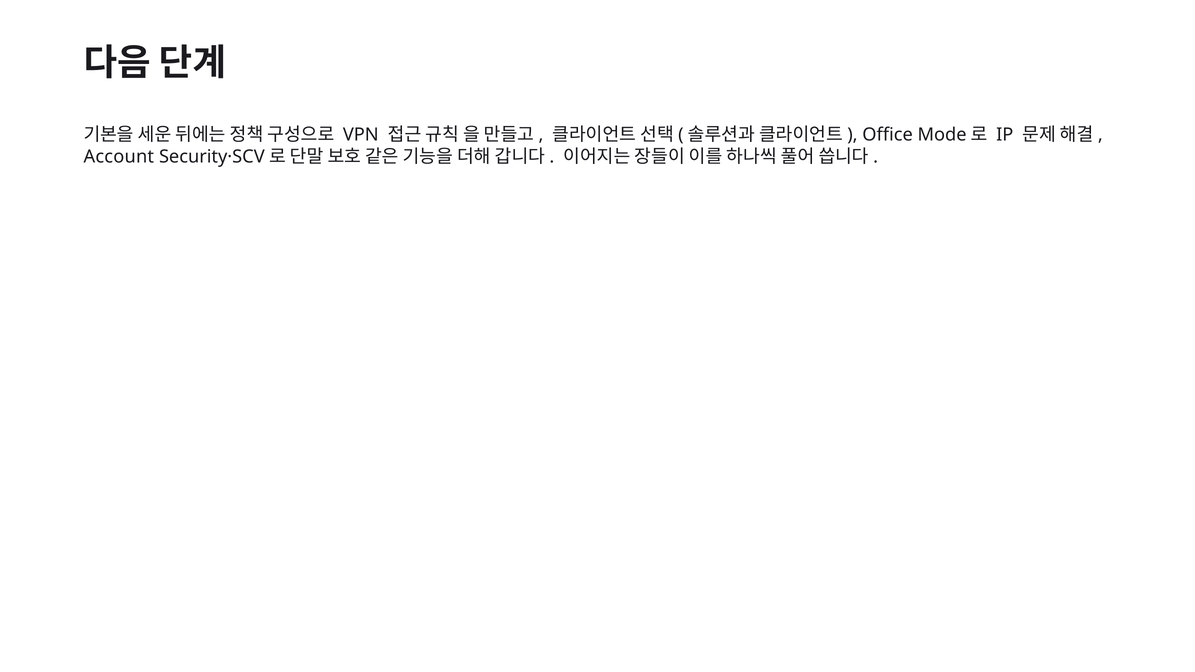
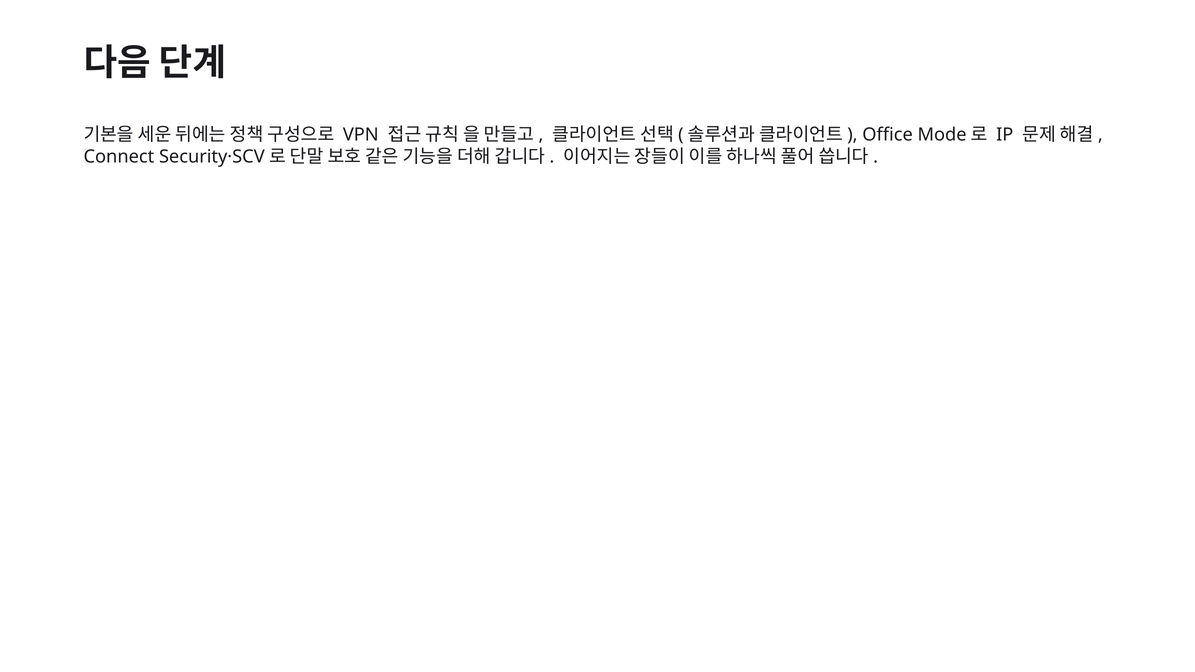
Account: Account -> Connect
